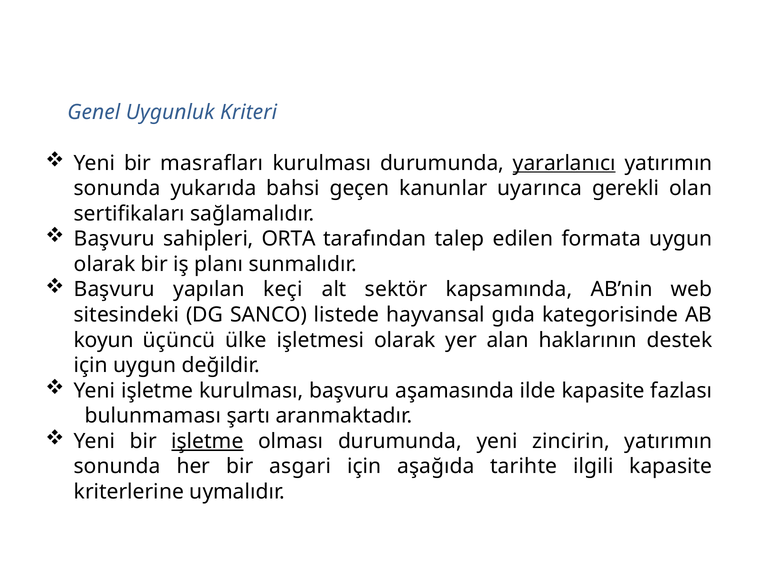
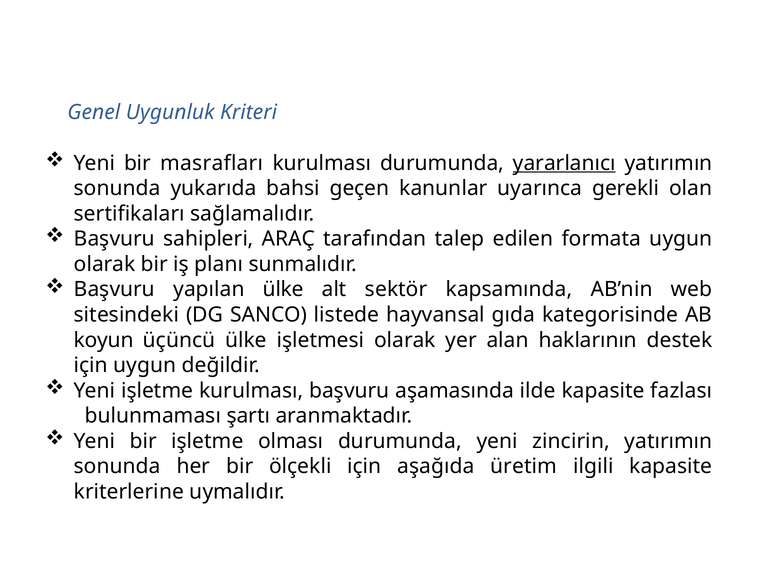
ORTA: ORTA -> ARAÇ
yapılan keçi: keçi -> ülke
işletme at (207, 442) underline: present -> none
asgari: asgari -> ölçekli
tarihte: tarihte -> üretim
